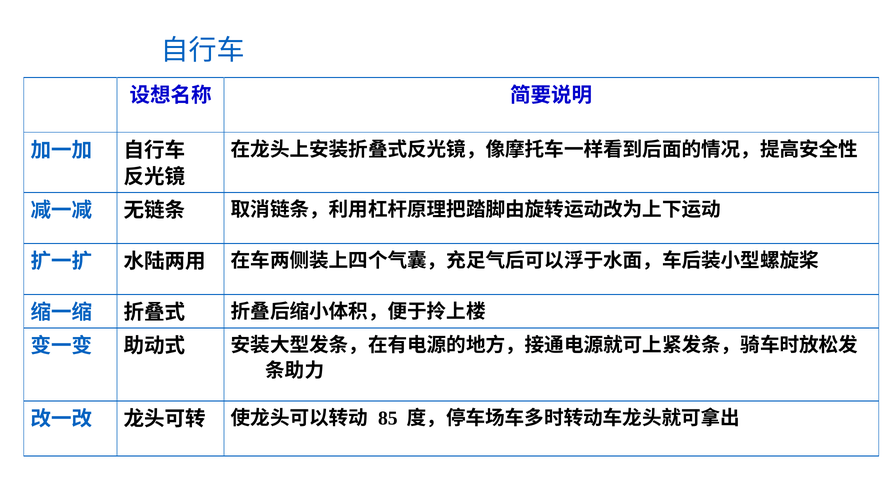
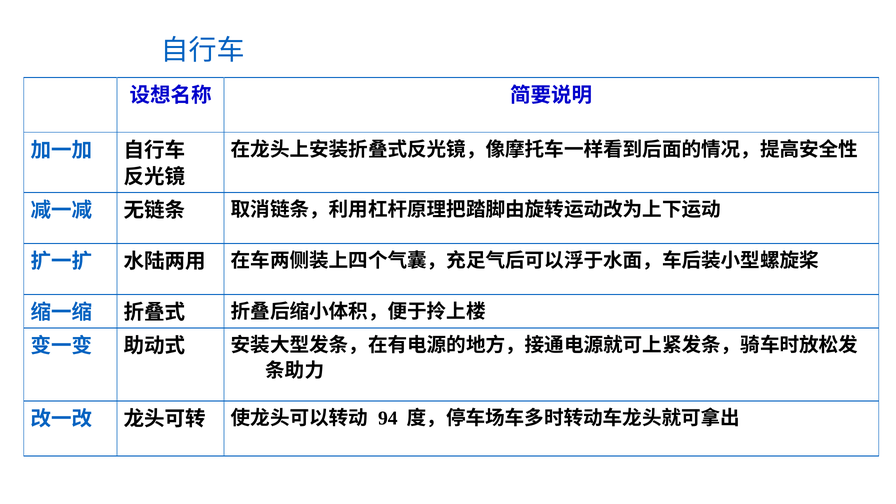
85: 85 -> 94
